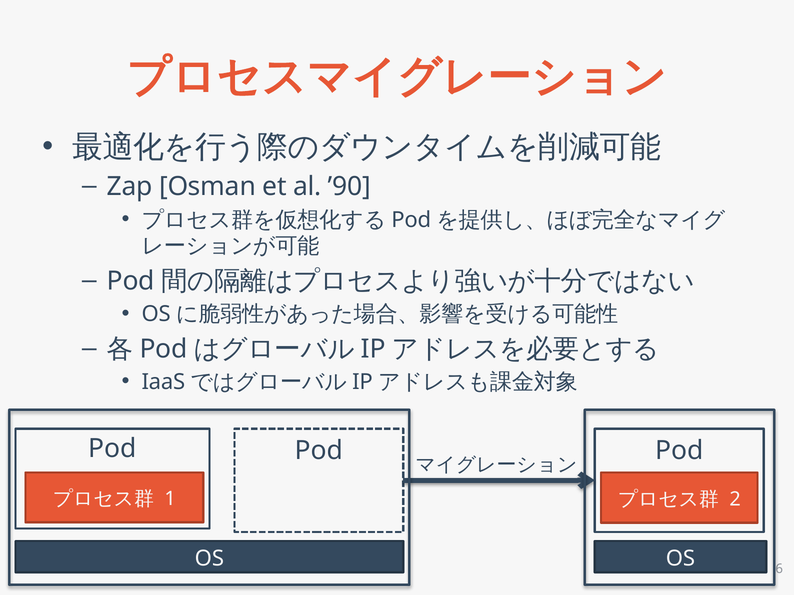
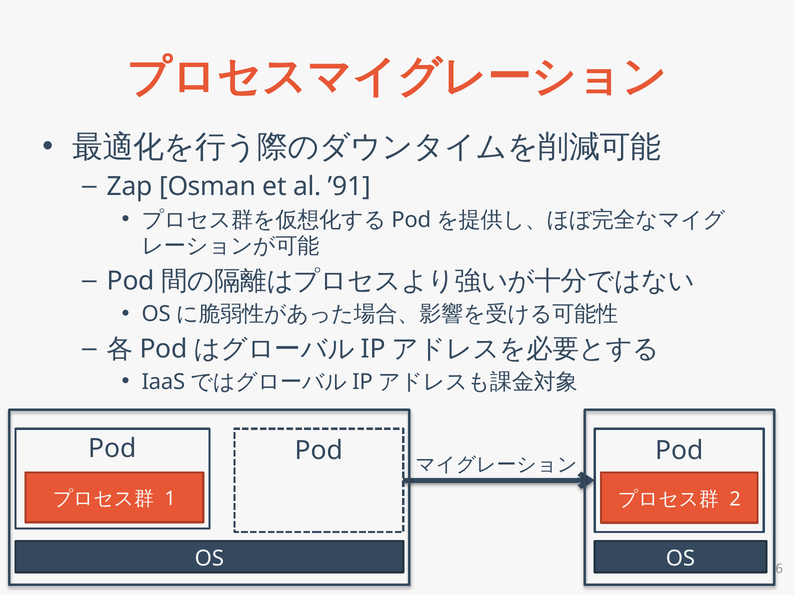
’90: ’90 -> ’91
